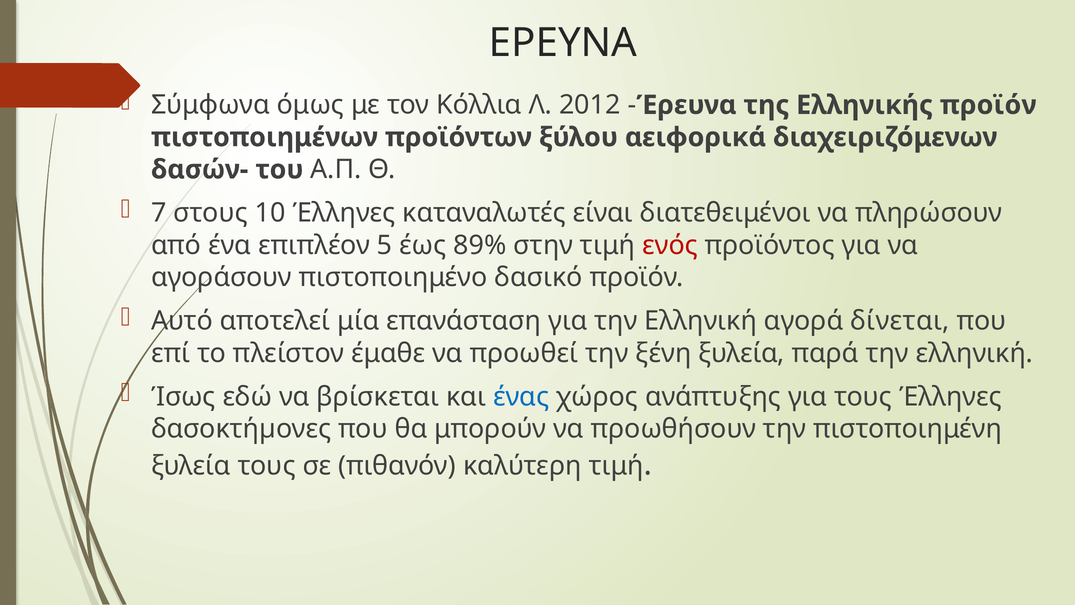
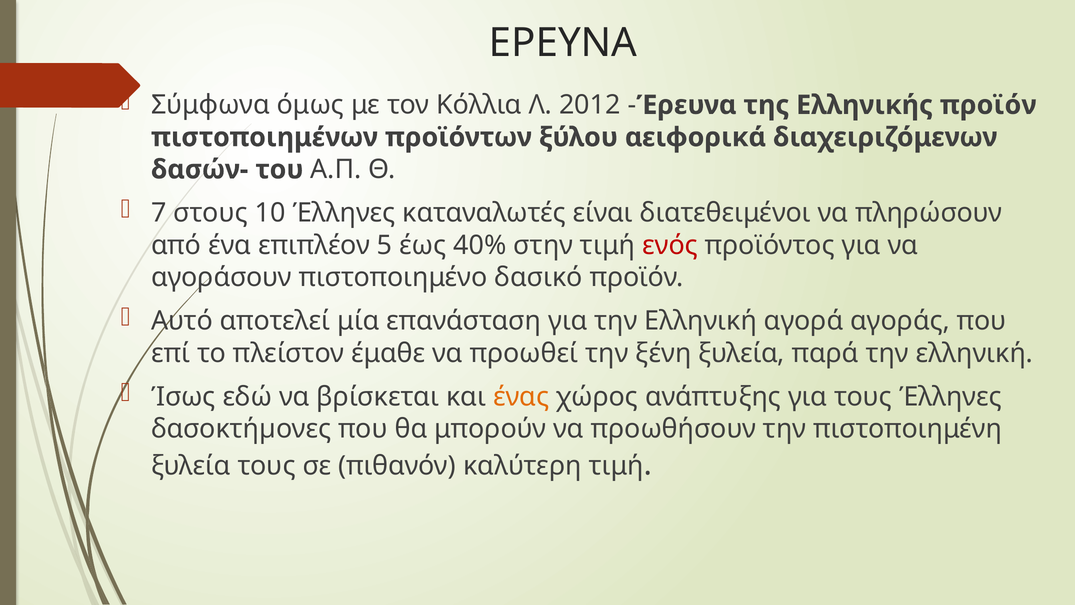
89%: 89% -> 40%
δίνεται: δίνεται -> αγοράς
ένας colour: blue -> orange
